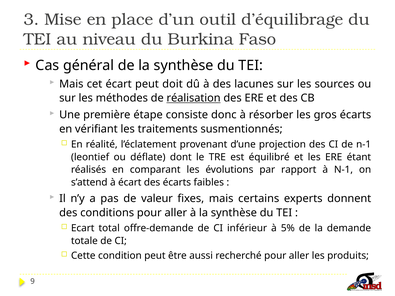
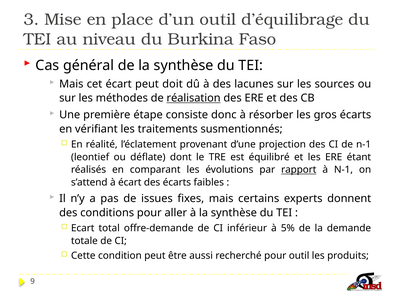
rapport underline: none -> present
valeur: valeur -> issues
recherché pour aller: aller -> outil
